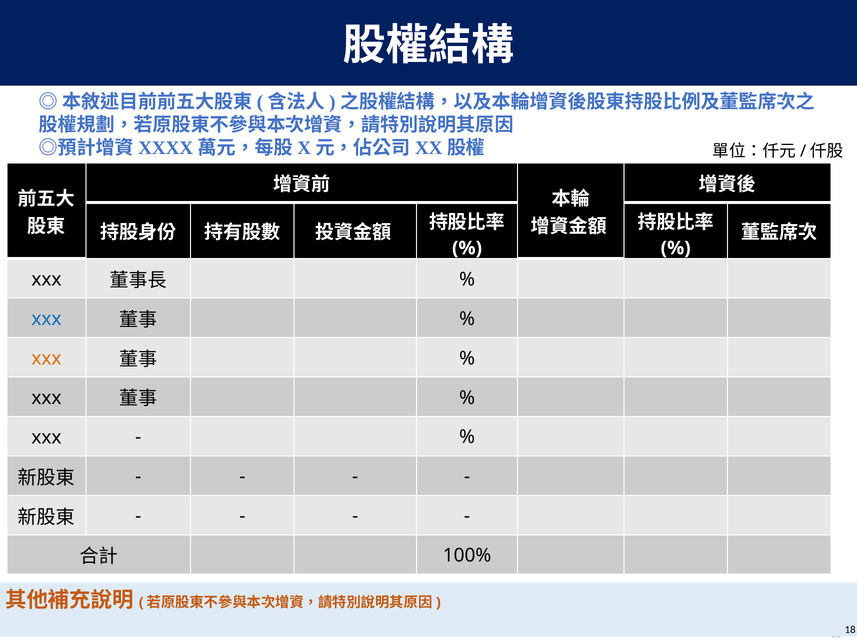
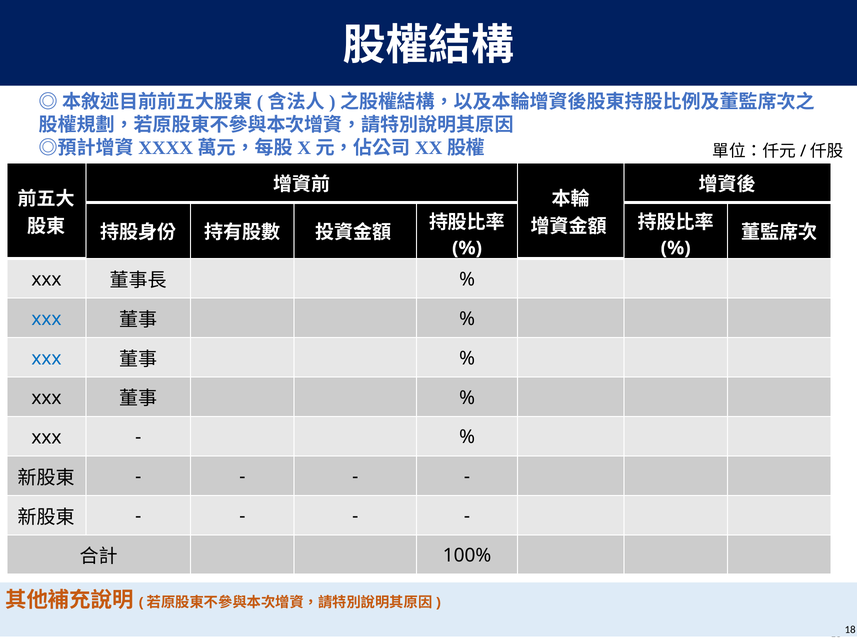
xxx at (46, 358) colour: orange -> blue
